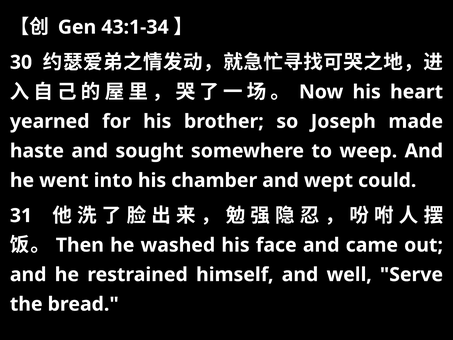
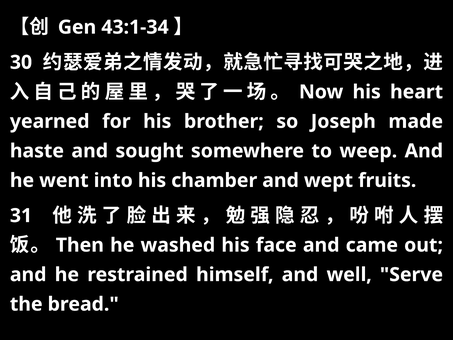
could: could -> fruits
